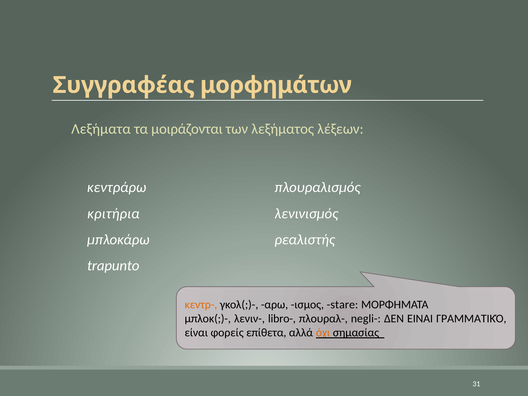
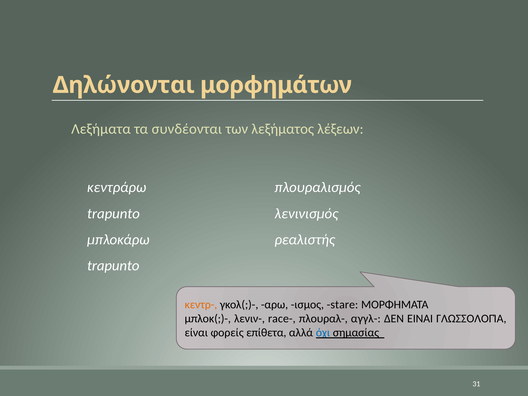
Συγγραφέας: Συγγραφέας -> Δηλώνονται
μοιράζονται: μοιράζονται -> συνδέονται
κριτήρια at (113, 214): κριτήρια -> trapunto
libro-: libro- -> race-
negli-: negli- -> αγγλ-
ΓΡΑΜΜΑΤΙΚΌ: ΓΡΑΜΜΑΤΙΚΌ -> ΓΛΩΣΣΟΛΟΓΊΑ
όχι colour: orange -> blue
